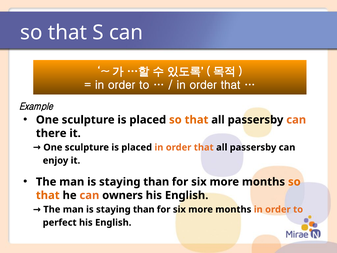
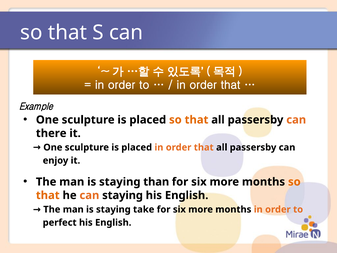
can owners: owners -> staying
than at (144, 209): than -> take
